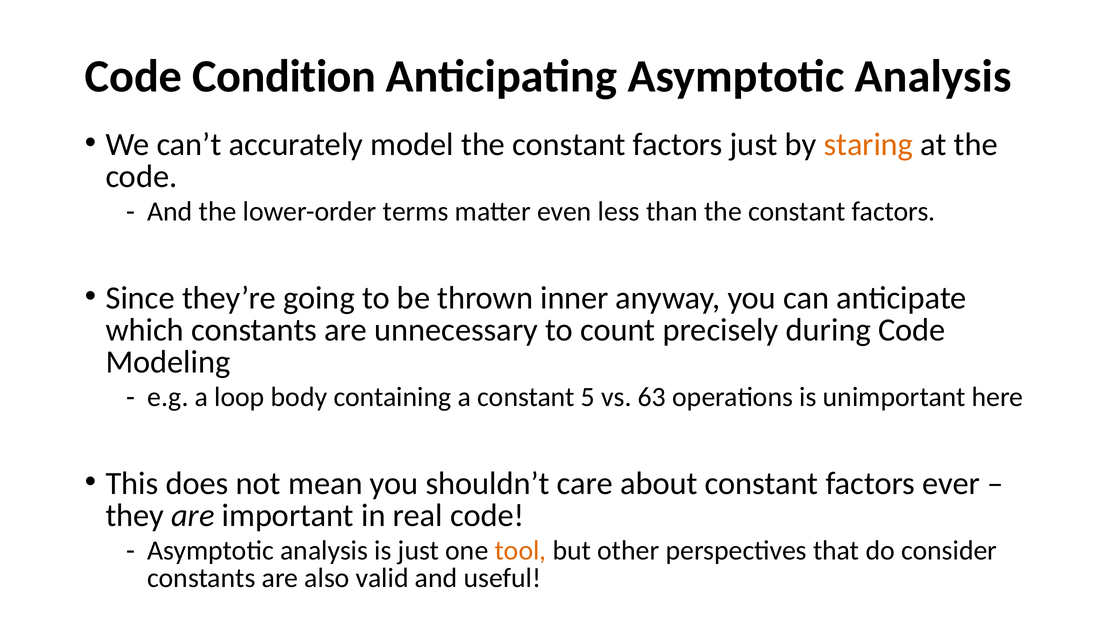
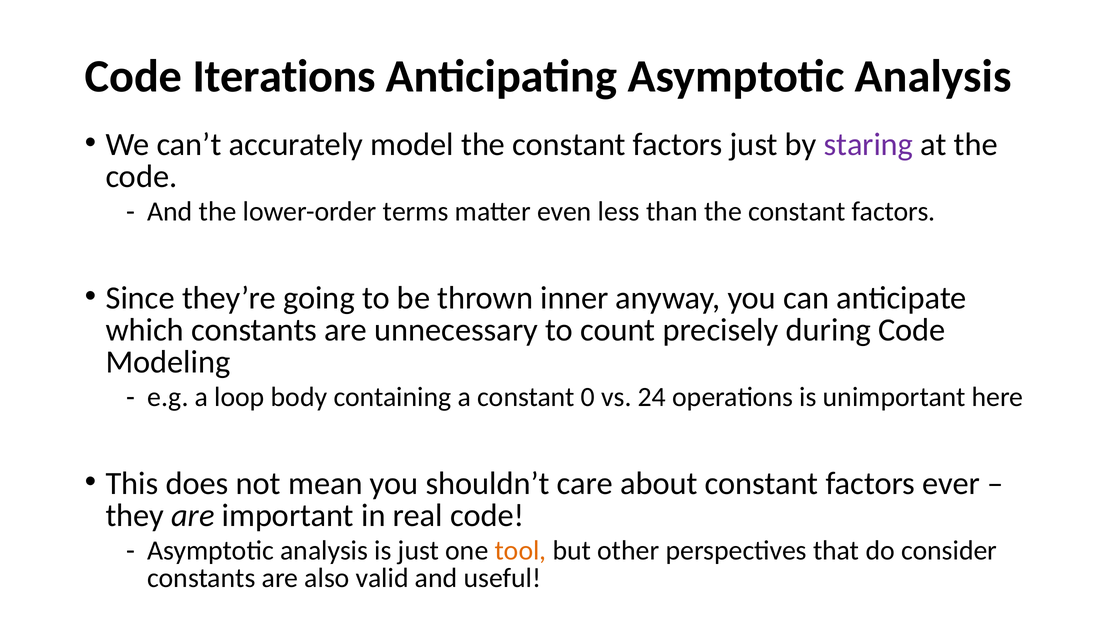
Condition: Condition -> Iterations
staring colour: orange -> purple
5: 5 -> 0
63: 63 -> 24
